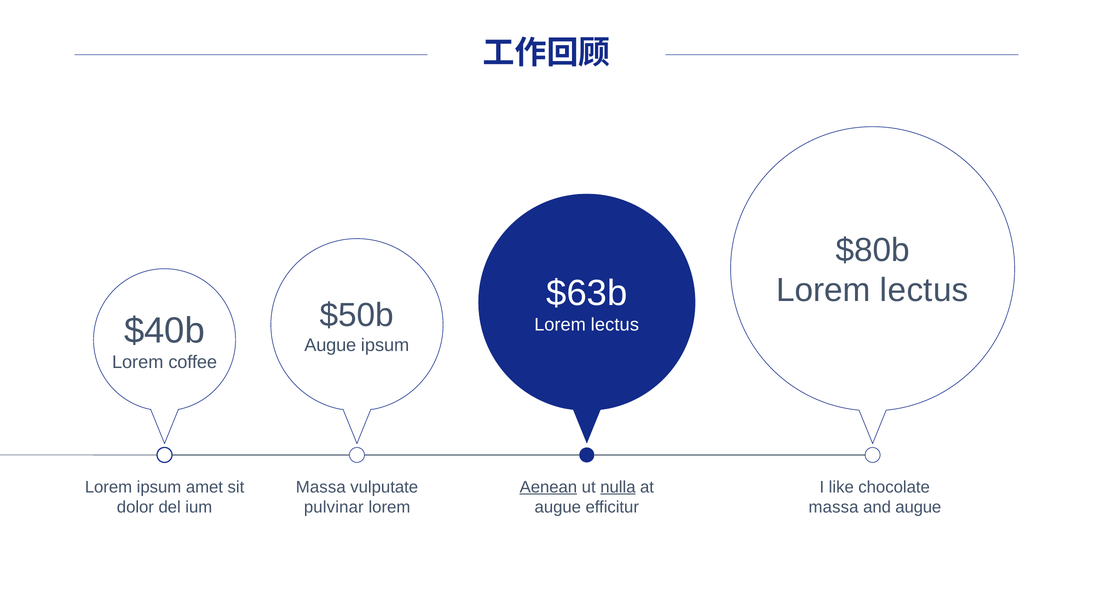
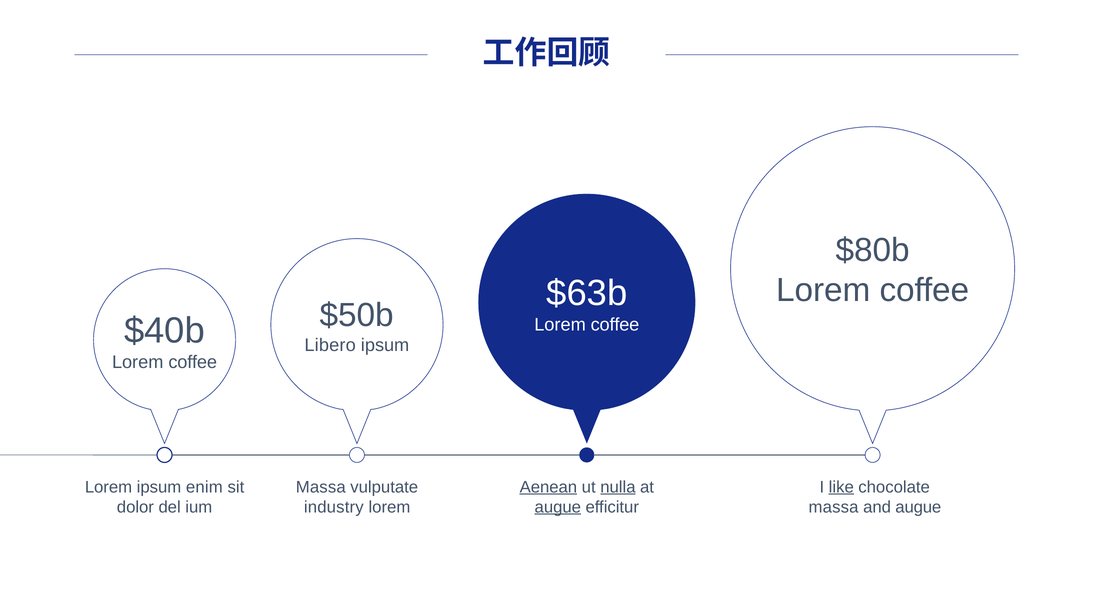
lectus at (924, 290): lectus -> coffee
lectus at (615, 325): lectus -> coffee
Augue at (330, 345): Augue -> Libero
amet: amet -> enim
like underline: none -> present
pulvinar: pulvinar -> industry
augue at (558, 507) underline: none -> present
